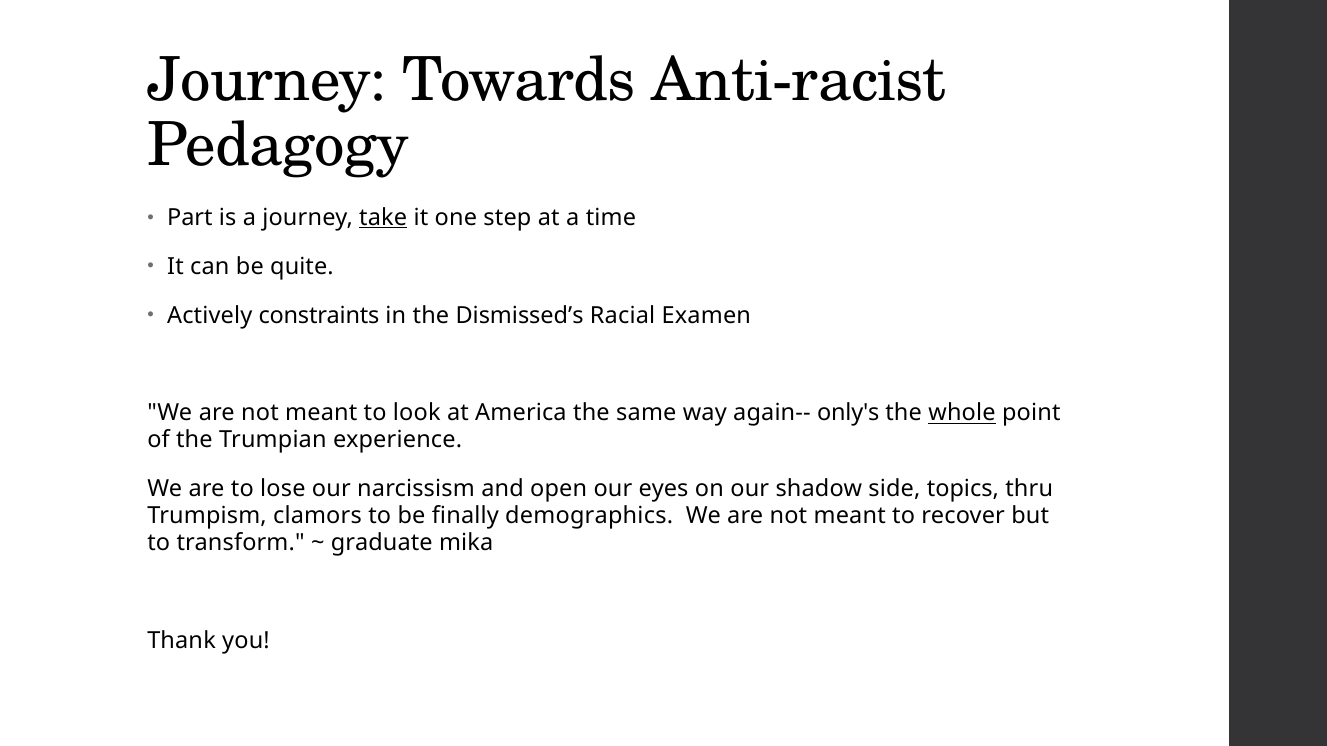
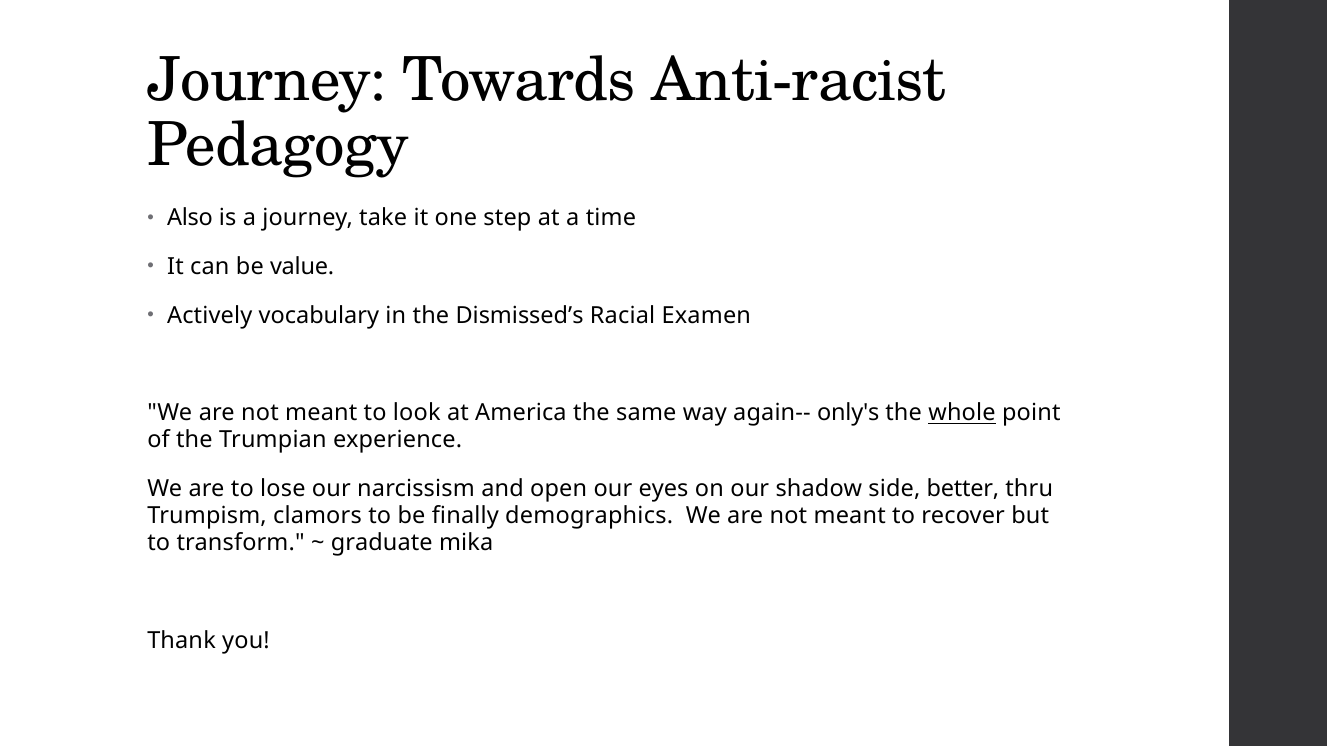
Part: Part -> Also
take underline: present -> none
quite: quite -> value
constraints: constraints -> vocabulary
topics: topics -> better
